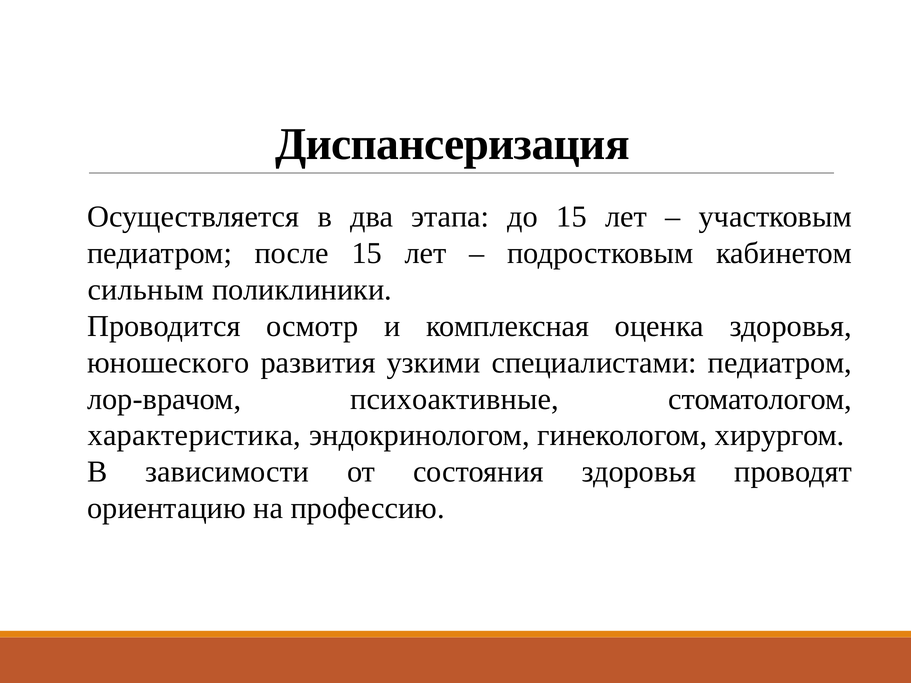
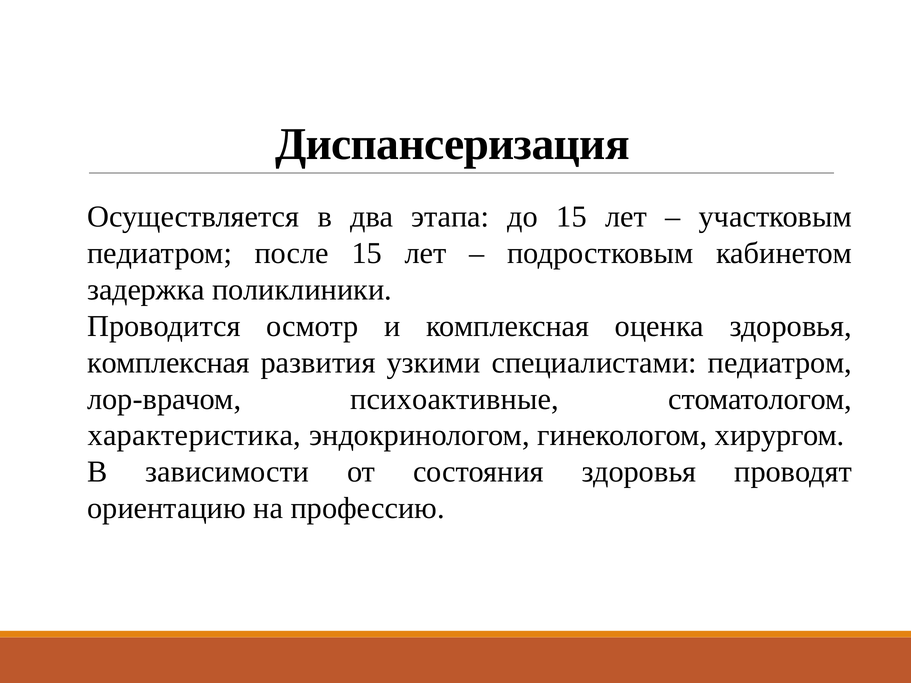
сильным: сильным -> задержка
юношеского at (168, 363): юношеского -> комплексная
